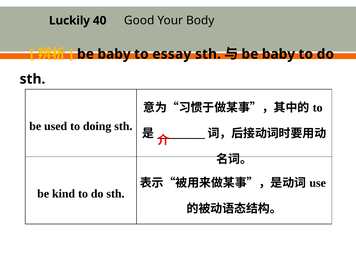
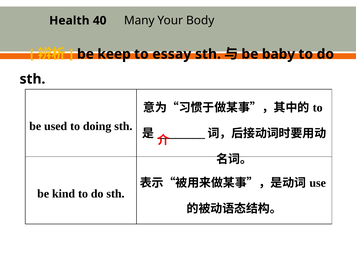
Luckily: Luckily -> Health
Good: Good -> Many
baby at (114, 54): baby -> keep
